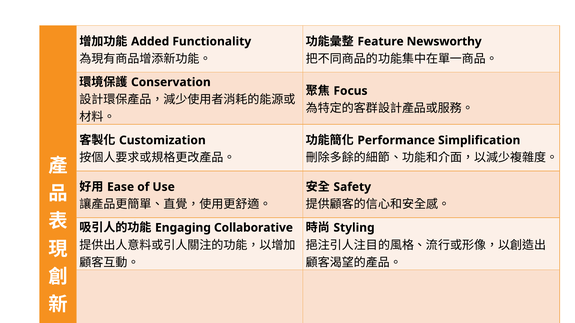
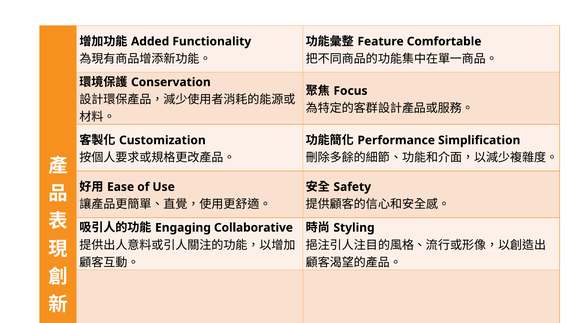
Newsworthy: Newsworthy -> Comfortable
